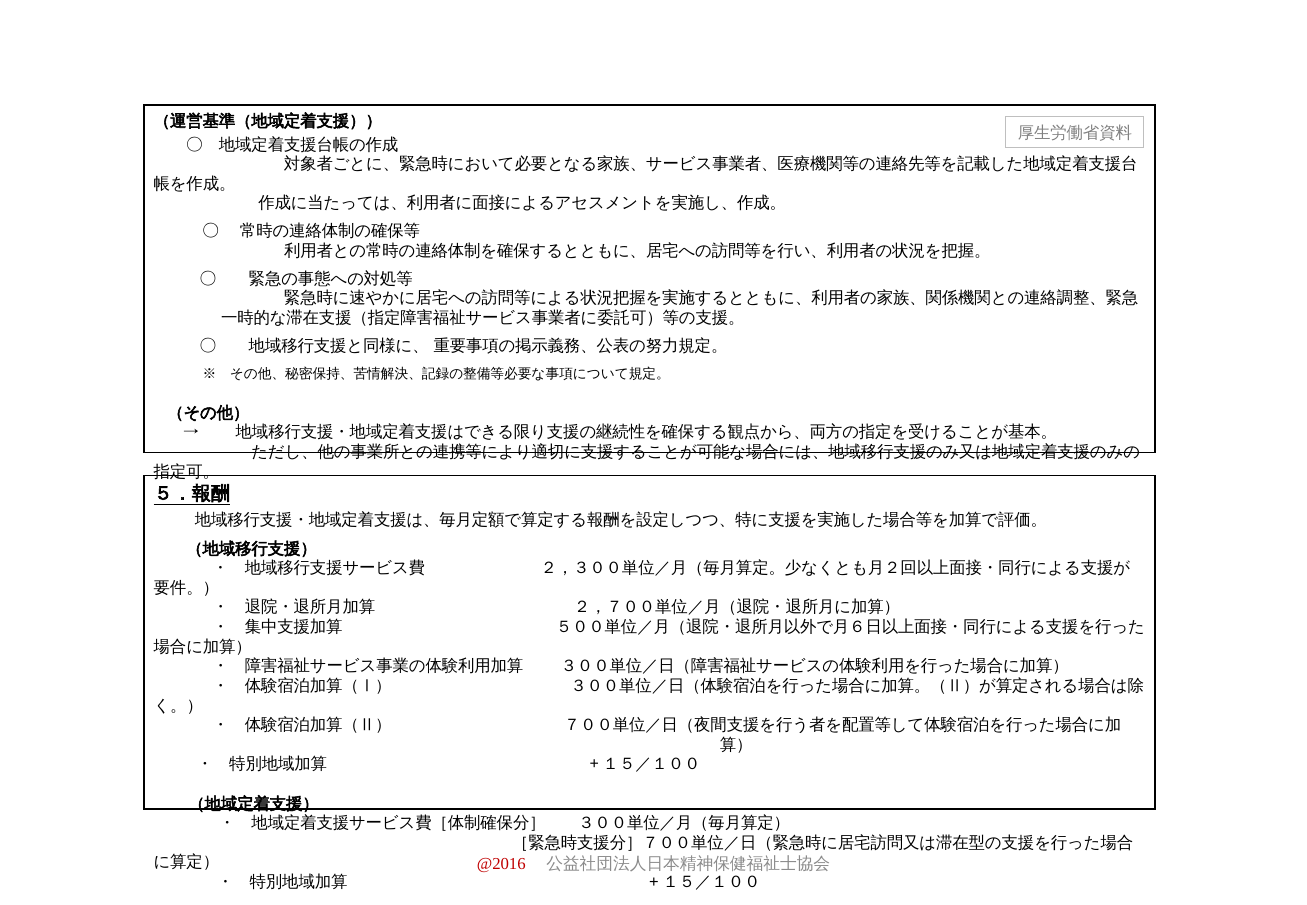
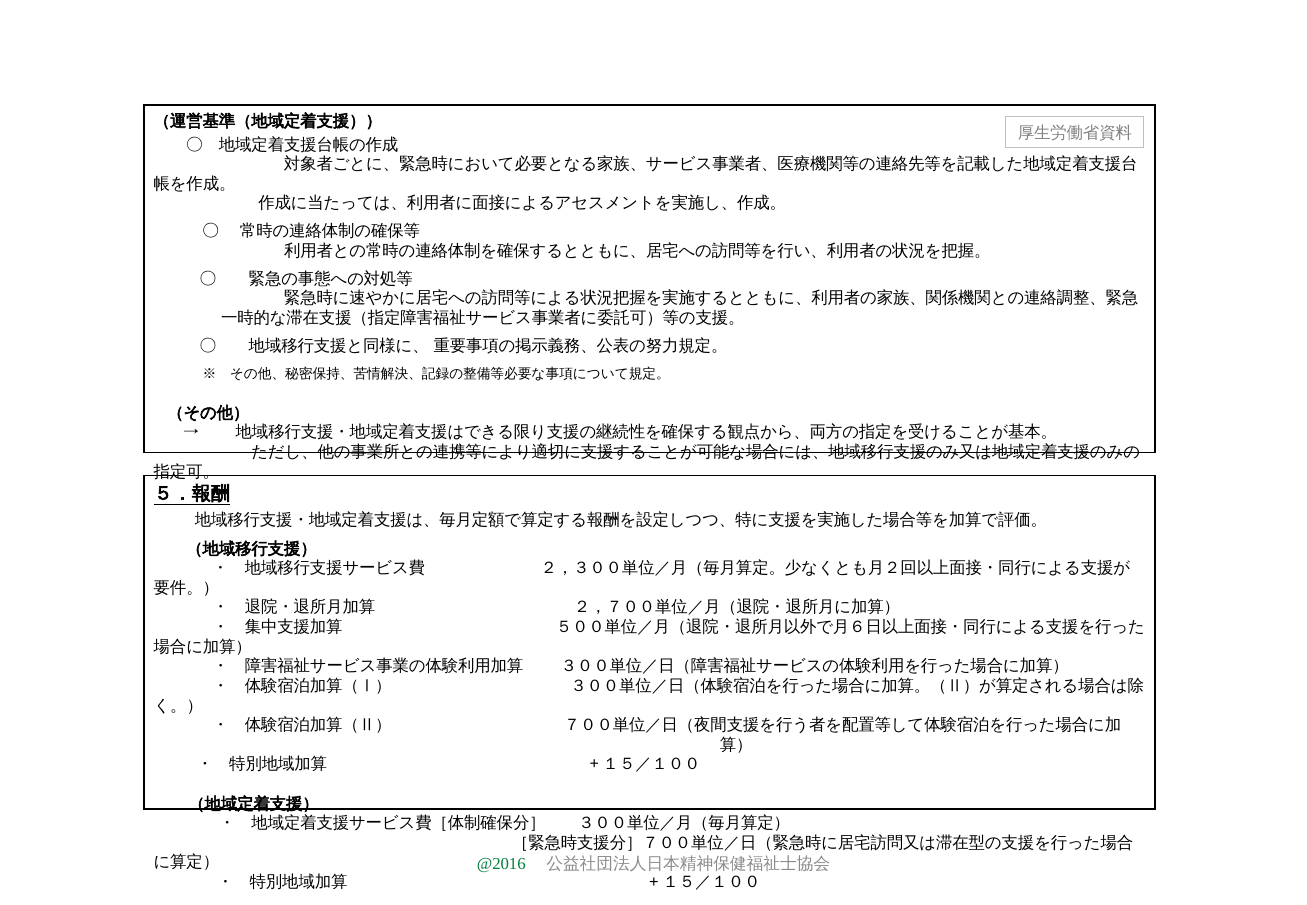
@2016 colour: red -> green
